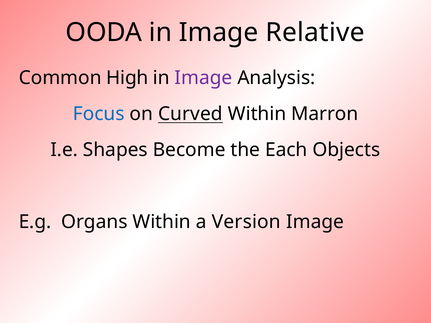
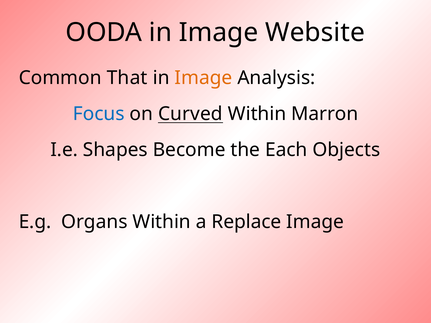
Relative: Relative -> Website
High: High -> That
Image at (203, 78) colour: purple -> orange
Version: Version -> Replace
